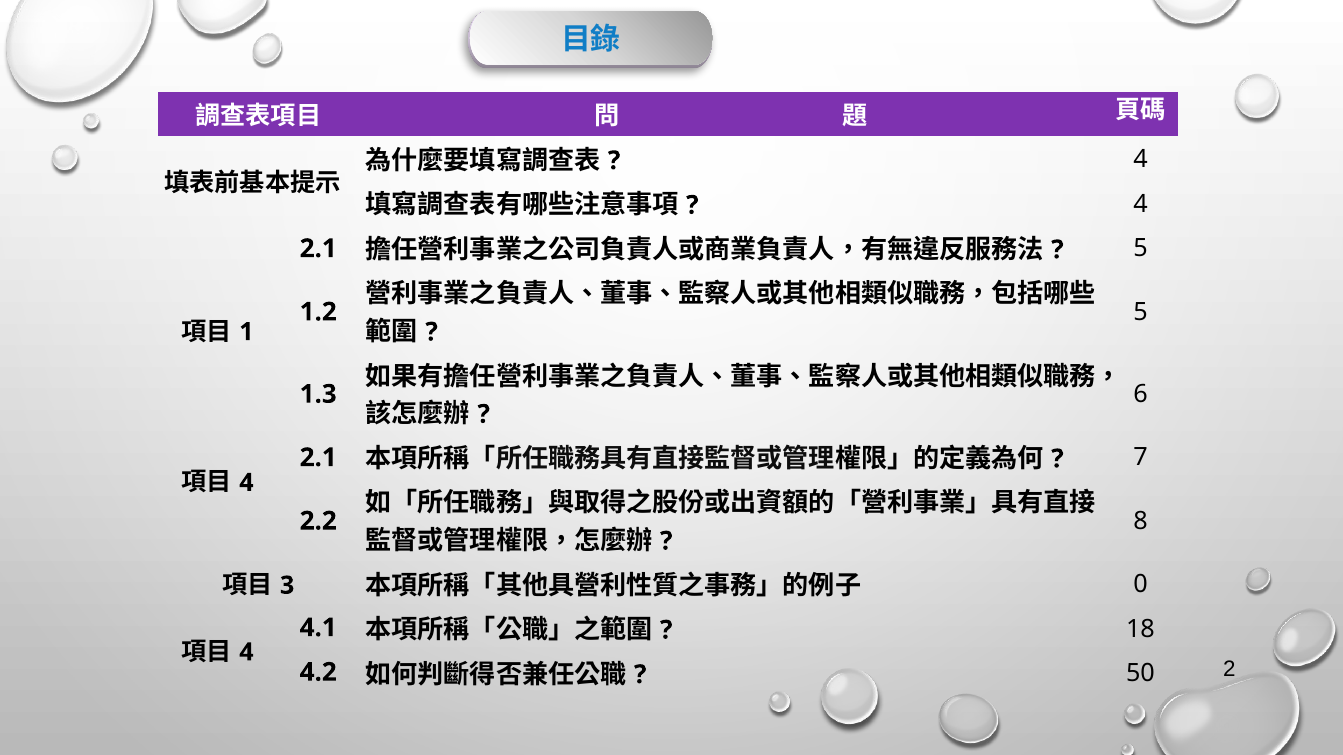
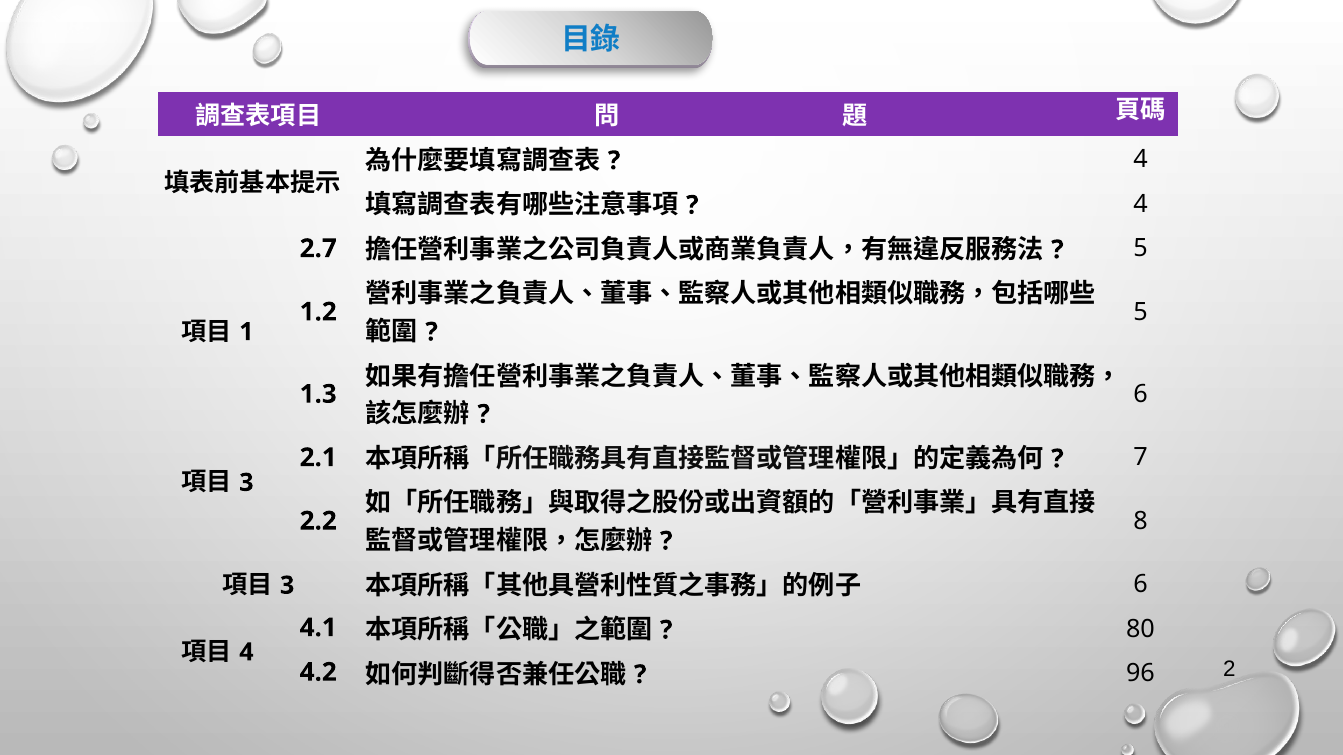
2.1 at (318, 249): 2.1 -> 2.7
4 at (246, 483): 4 -> 3
0 at (1141, 585): 0 -> 6
18: 18 -> 80
50: 50 -> 96
